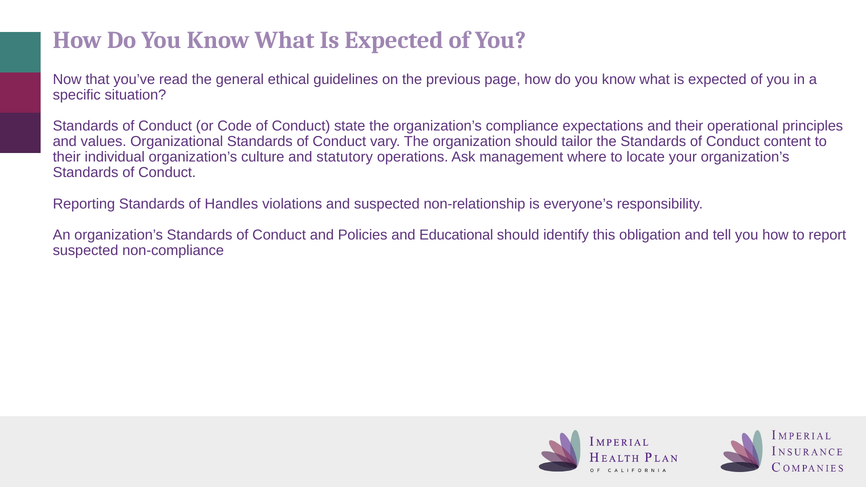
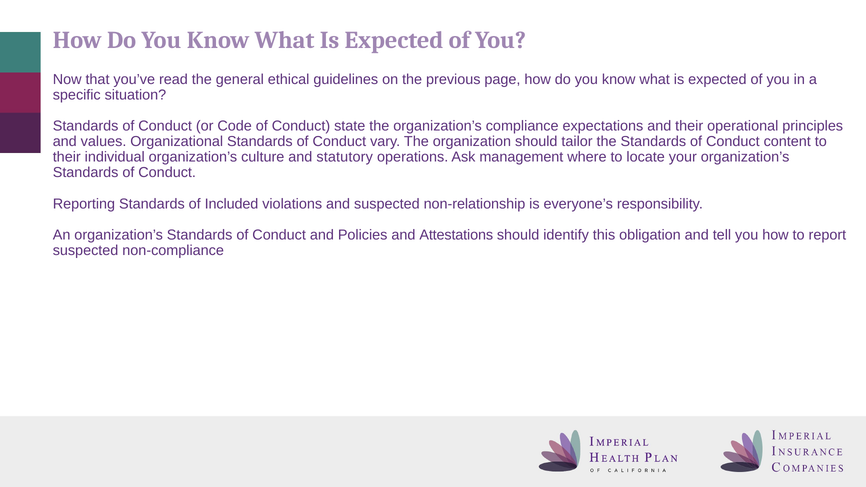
Handles: Handles -> Included
Educational: Educational -> Attestations
